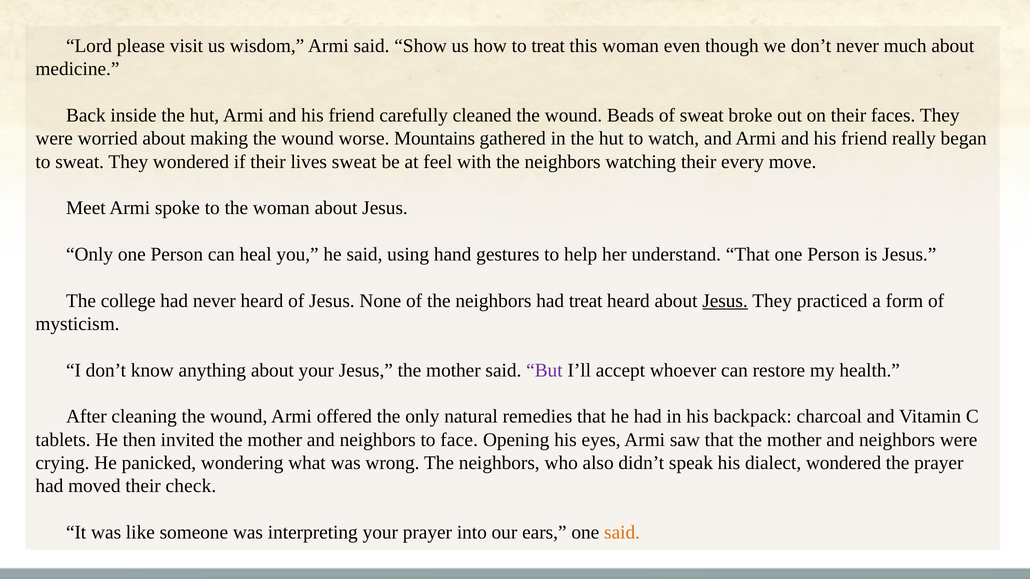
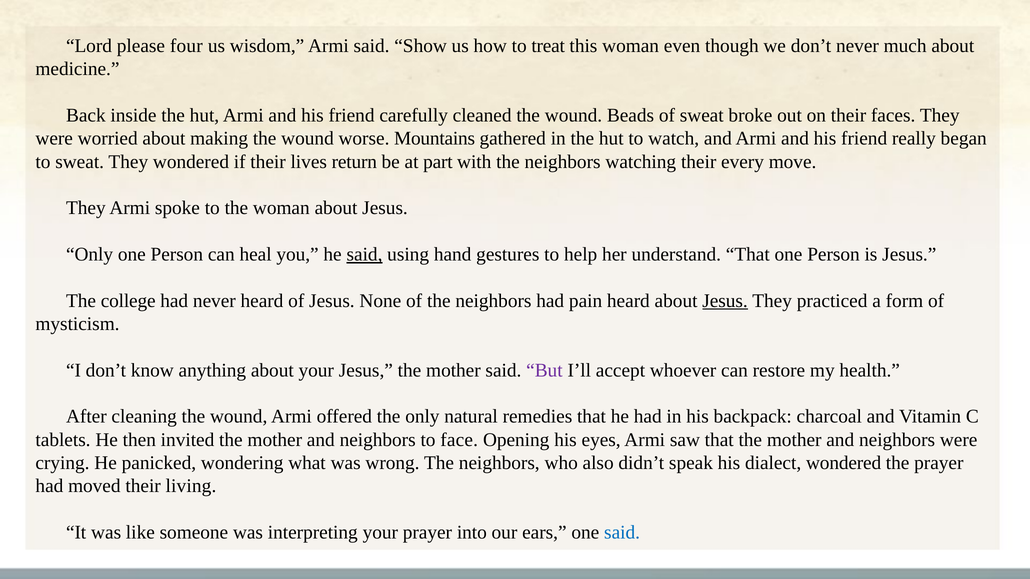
visit: visit -> four
lives sweat: sweat -> return
feel: feel -> part
Meet at (86, 208): Meet -> They
said at (365, 255) underline: none -> present
had treat: treat -> pain
check: check -> living
said at (622, 533) colour: orange -> blue
